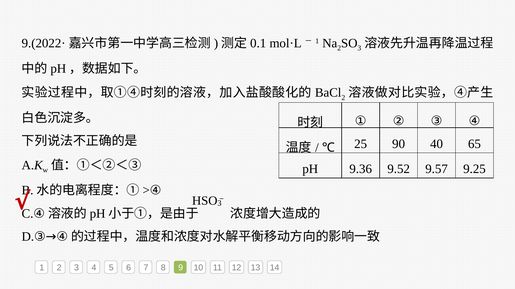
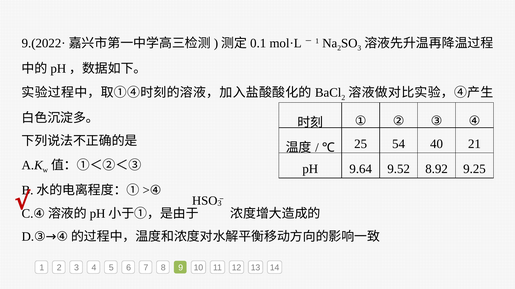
90: 90 -> 54
65: 65 -> 21
9.36: 9.36 -> 9.64
9.57: 9.57 -> 8.92
